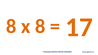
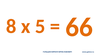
x 8: 8 -> 5
17: 17 -> 66
